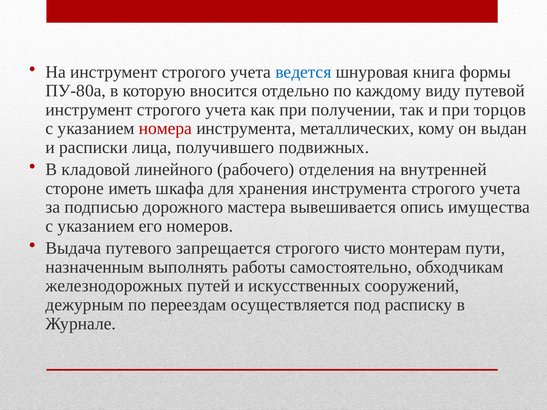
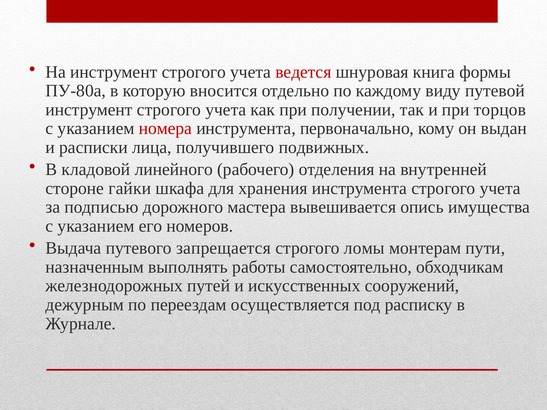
ведется colour: blue -> red
металлических: металлических -> первоначально
иметь: иметь -> гайки
чисто: чисто -> ломы
